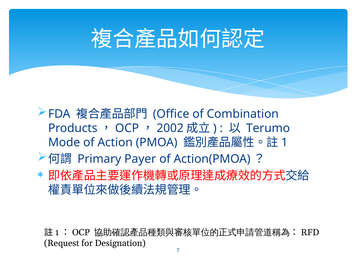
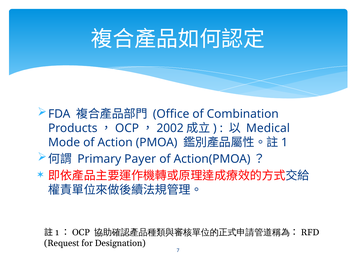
Terumo: Terumo -> Medical
